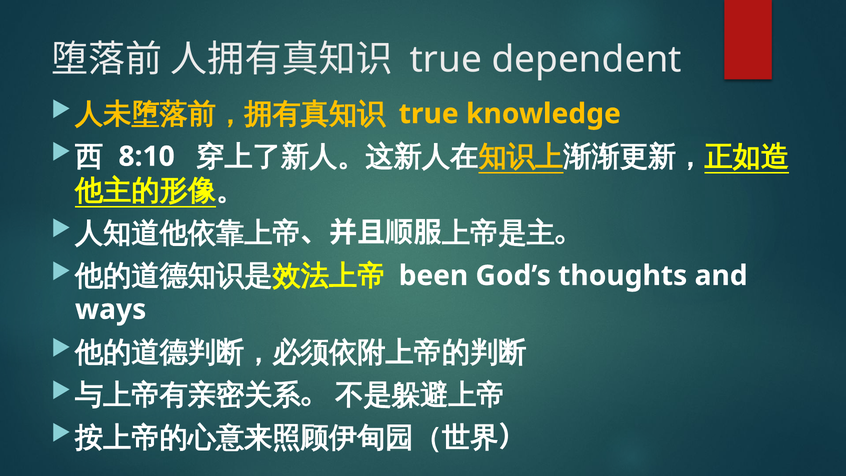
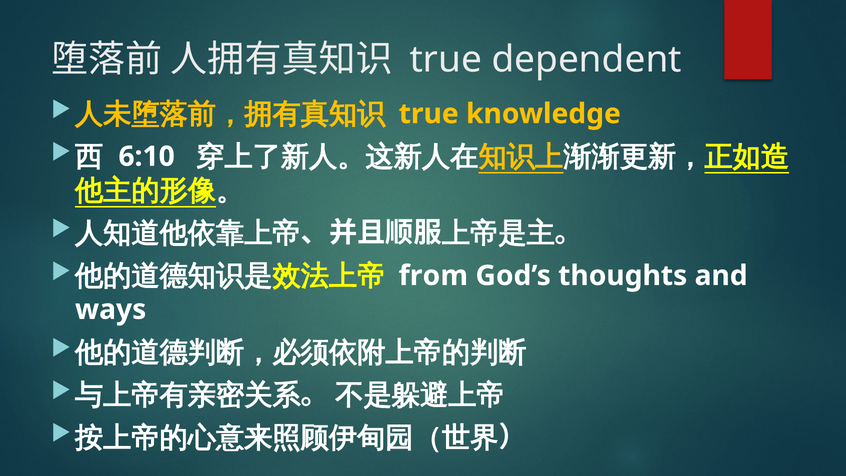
8:10: 8:10 -> 6:10
been: been -> from
